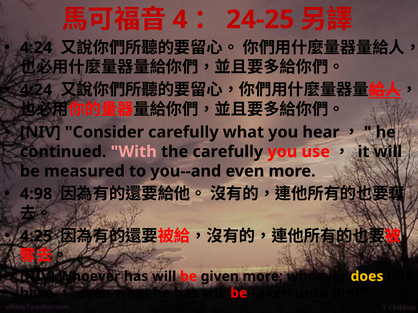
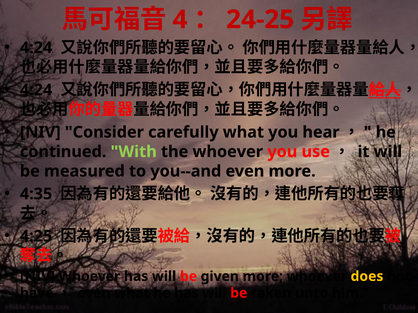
With colour: pink -> light green
the carefully: carefully -> whoever
4:98: 4:98 -> 4:35
